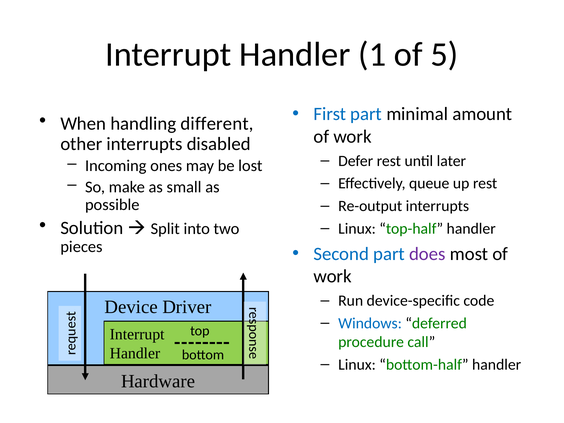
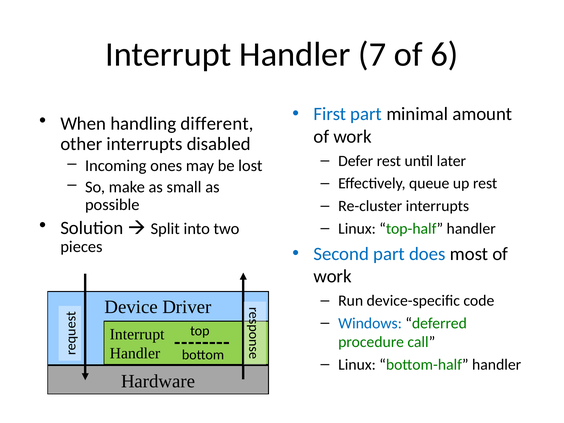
1: 1 -> 7
5: 5 -> 6
Re-output: Re-output -> Re-cluster
does colour: purple -> blue
